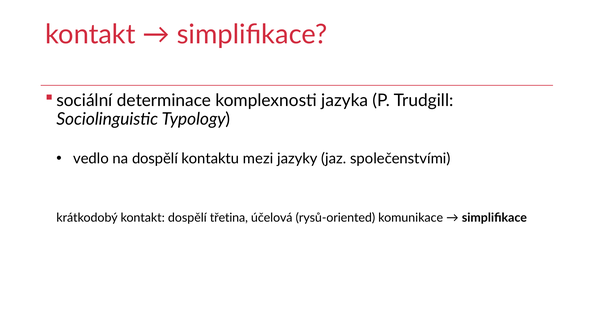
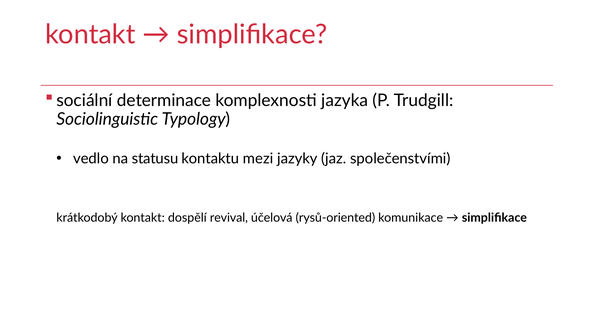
na dospělí: dospělí -> statusu
třetina: třetina -> revival
